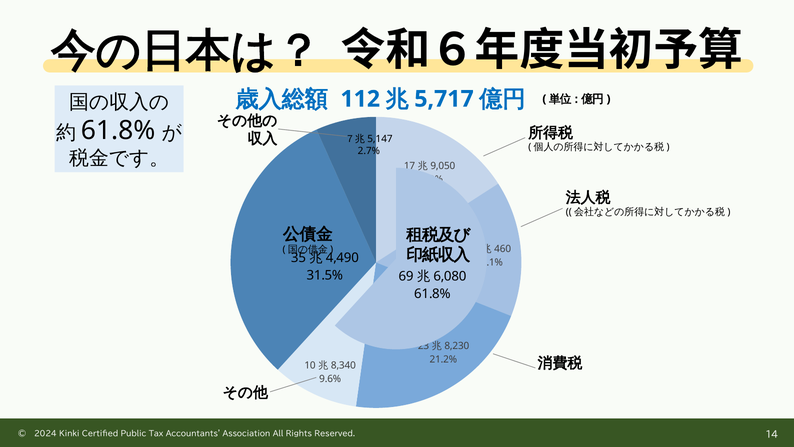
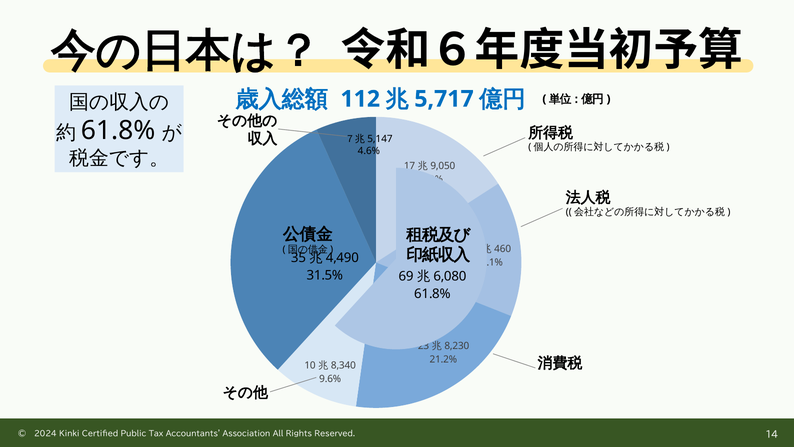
2.7%: 2.7% -> 4.6%
